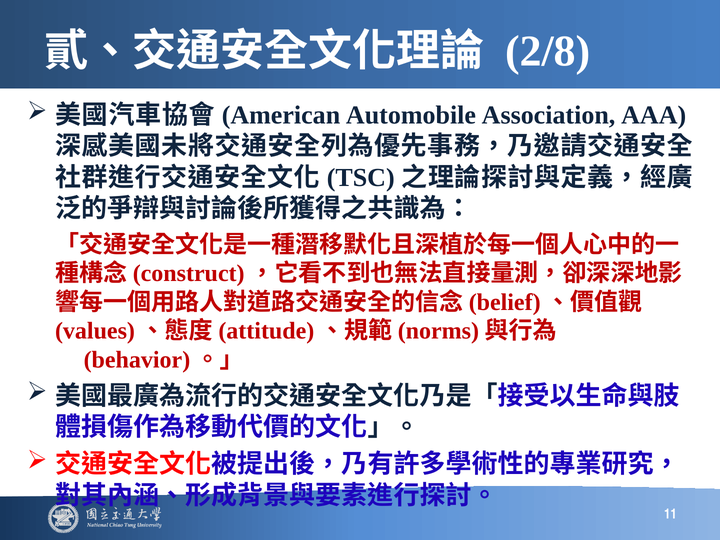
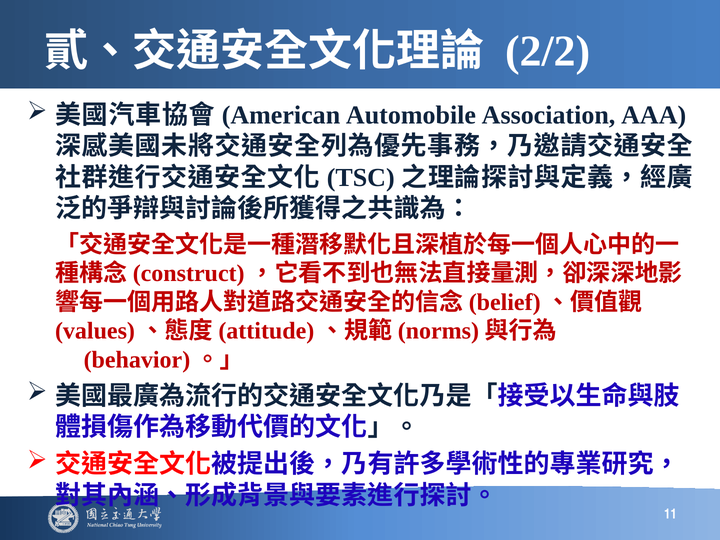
2/8: 2/8 -> 2/2
